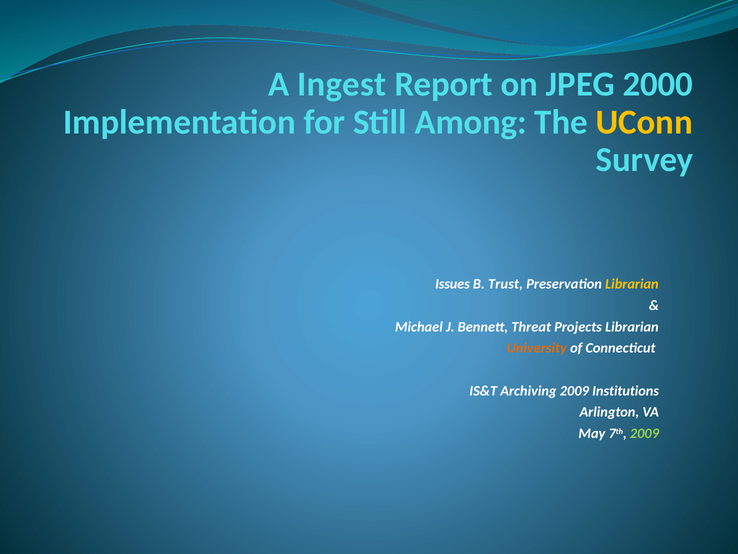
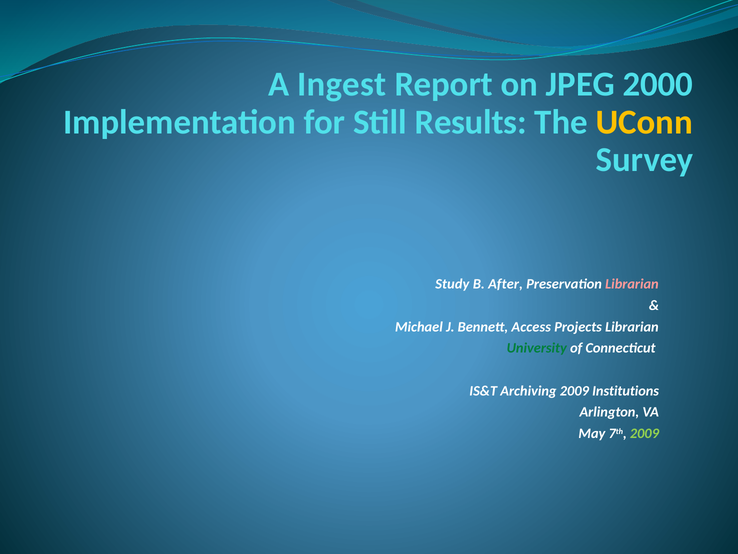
Among: Among -> Results
Issues: Issues -> Study
Trust: Trust -> After
Librarian at (632, 284) colour: yellow -> pink
Threat: Threat -> Access
University colour: orange -> green
